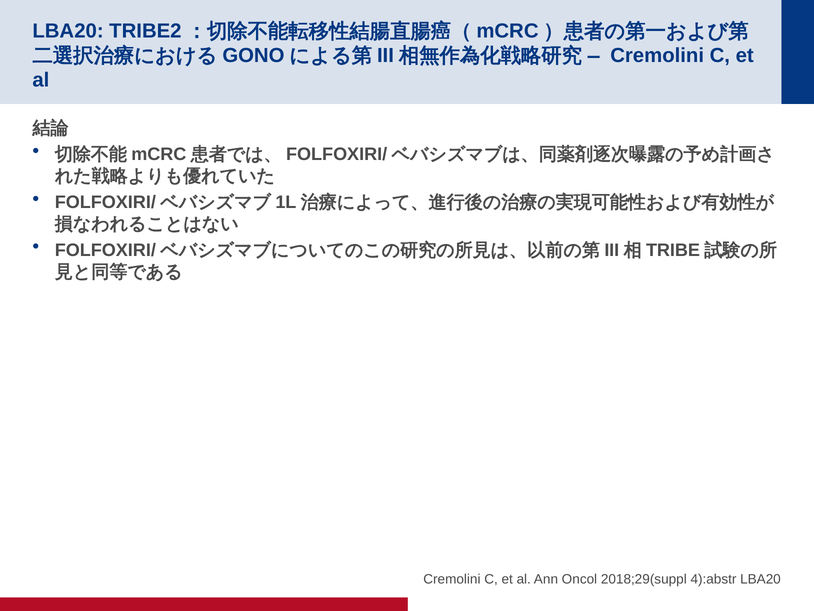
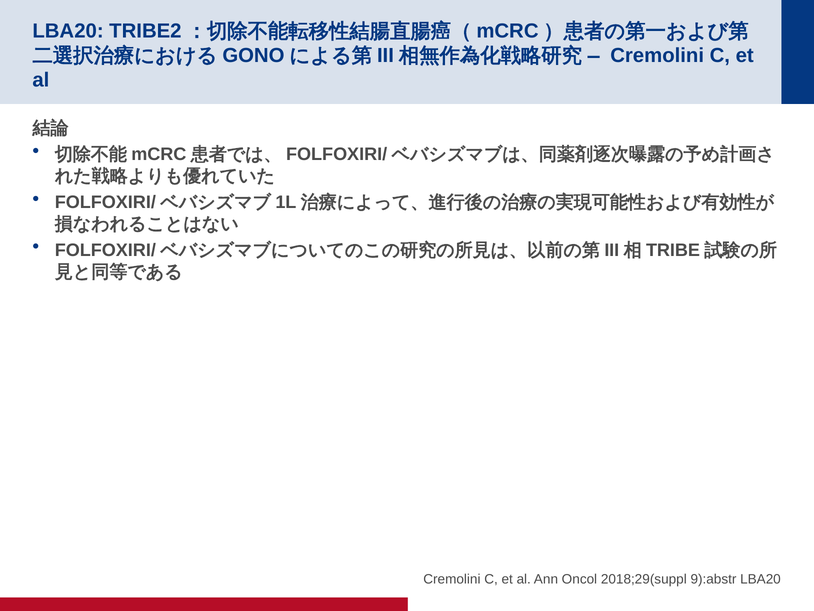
4):abstr: 4):abstr -> 9):abstr
